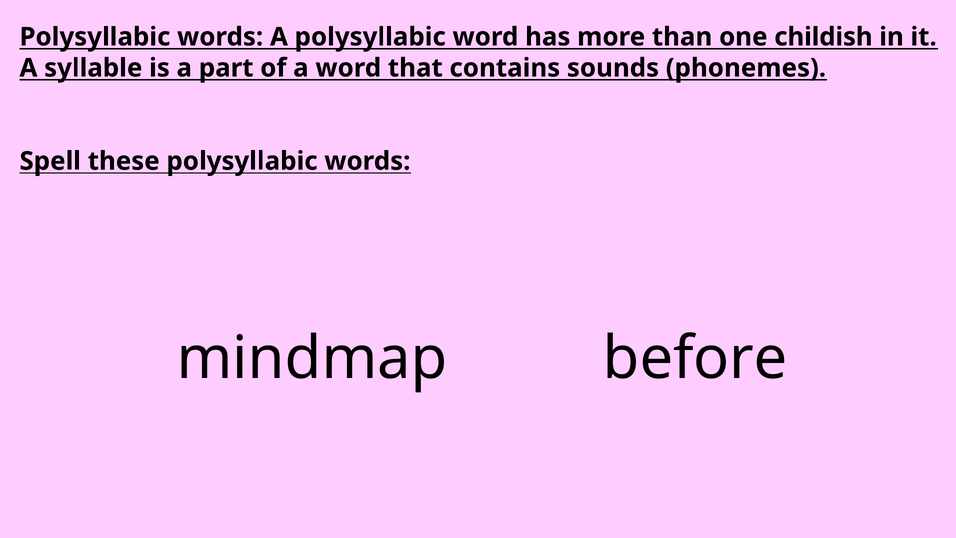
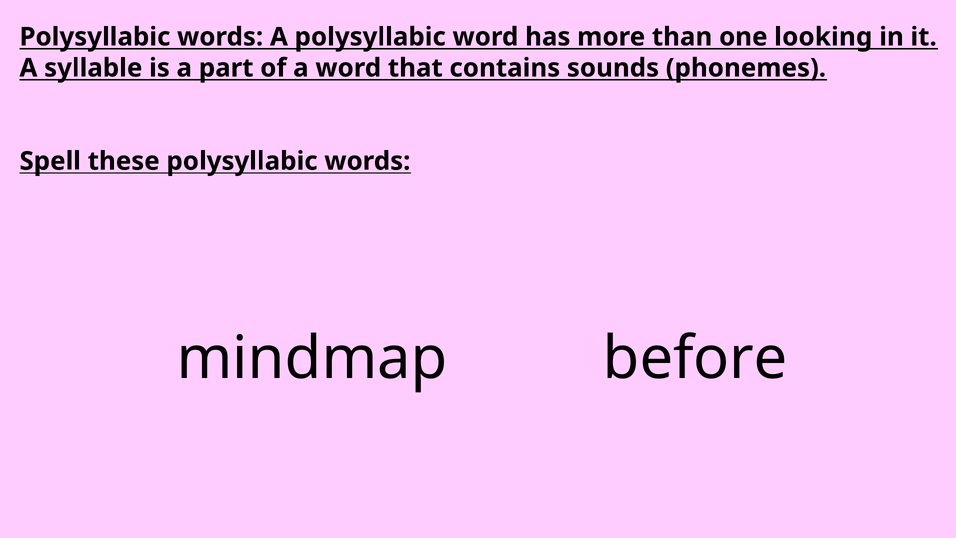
childish: childish -> looking
